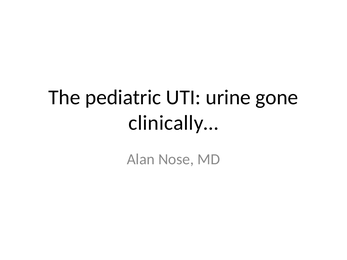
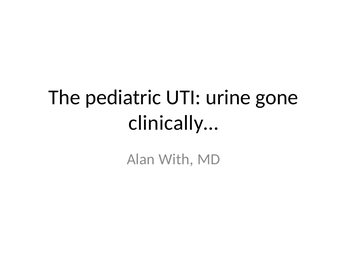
Nose: Nose -> With
